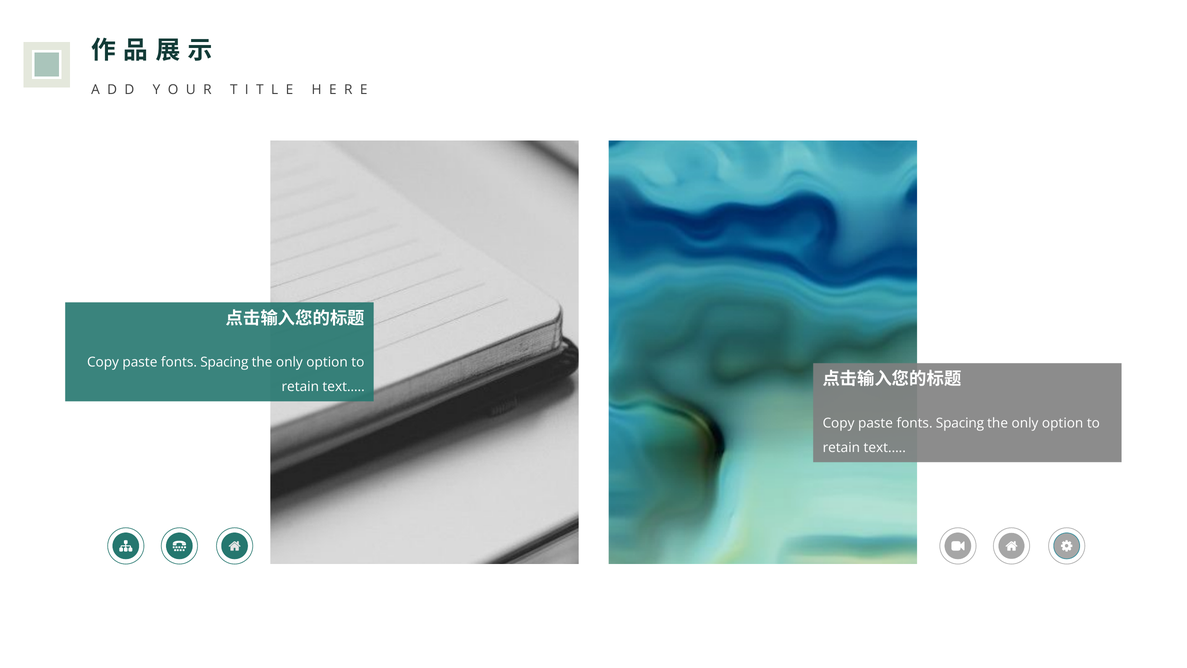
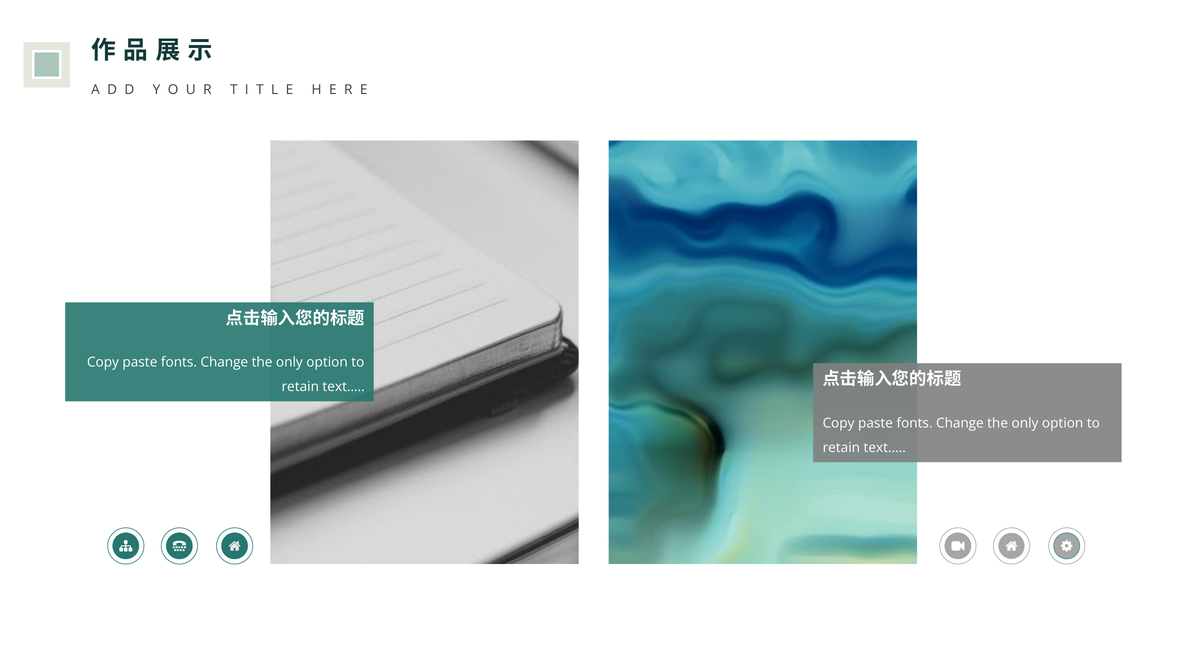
Spacing at (224, 362): Spacing -> Change
Spacing at (960, 423): Spacing -> Change
